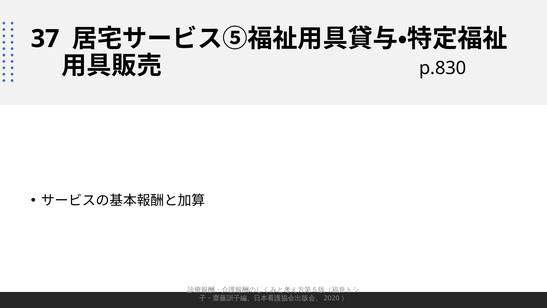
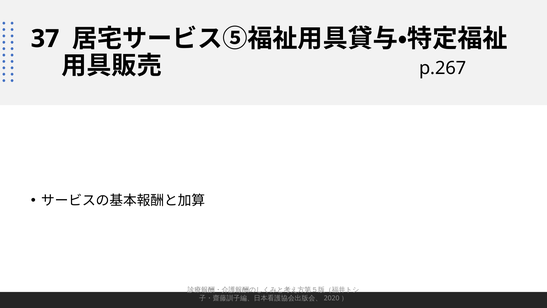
p.830: p.830 -> p.267
